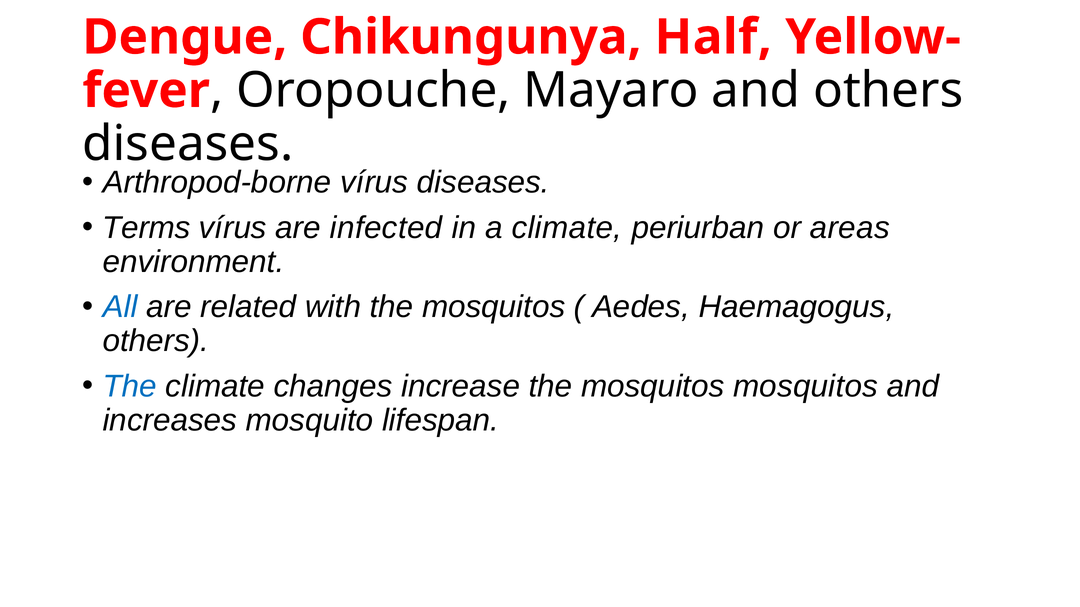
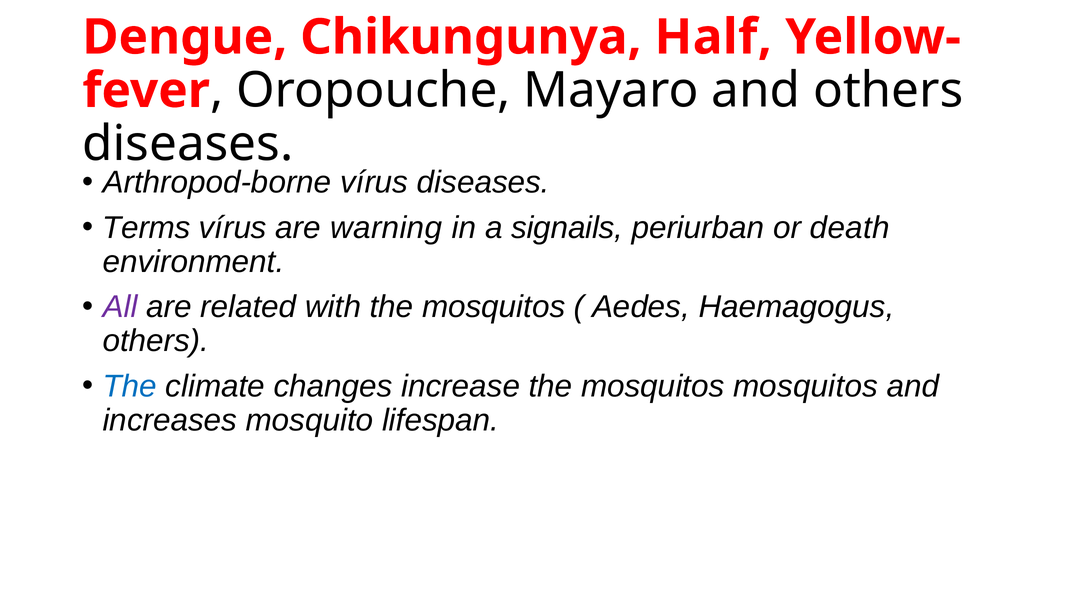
infected: infected -> warning
a climate: climate -> signails
areas: areas -> death
All colour: blue -> purple
